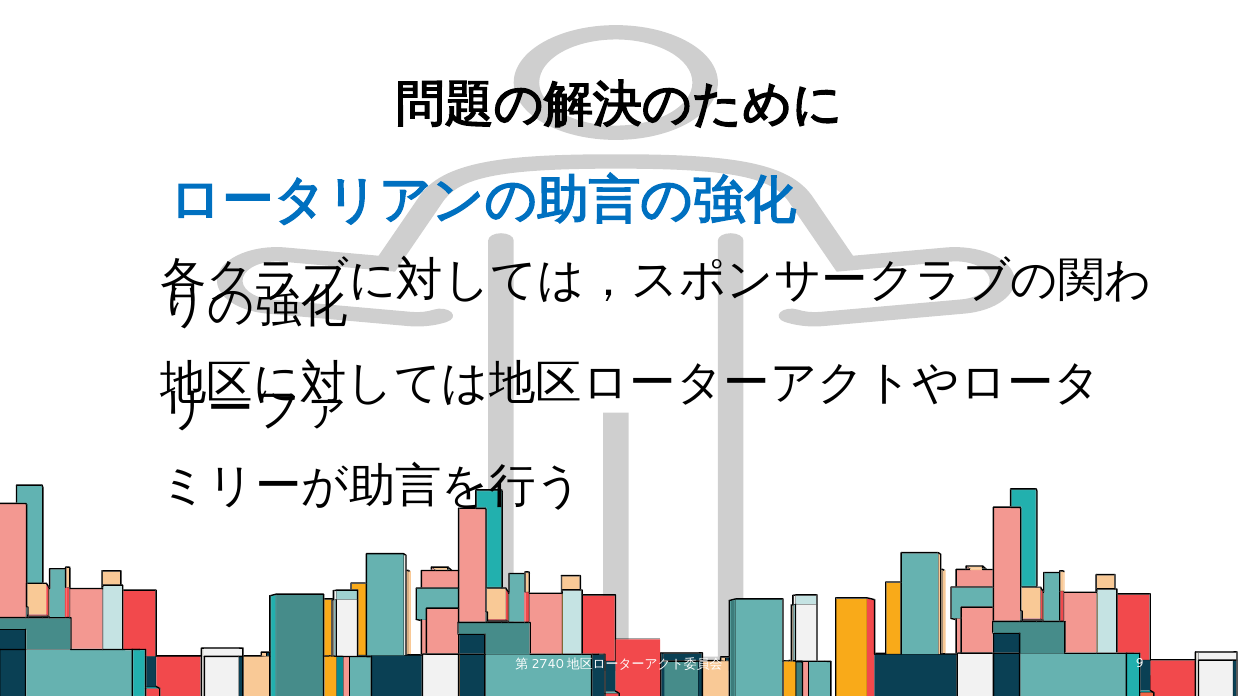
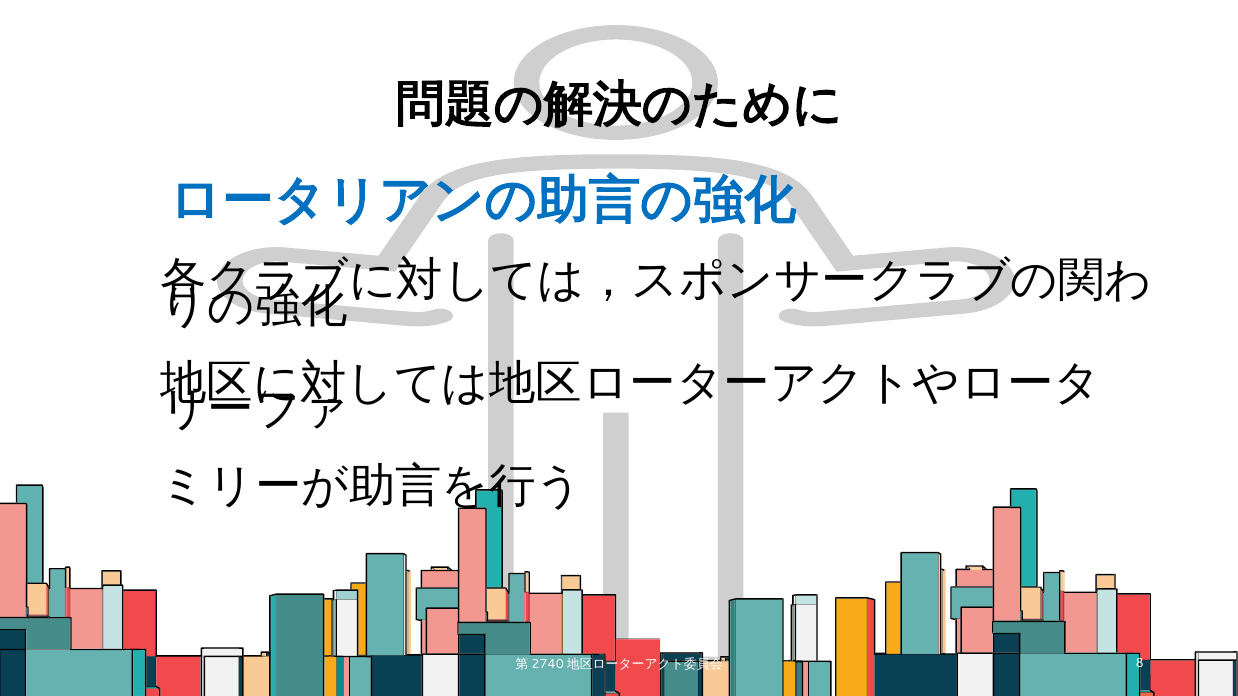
9: 9 -> 8
